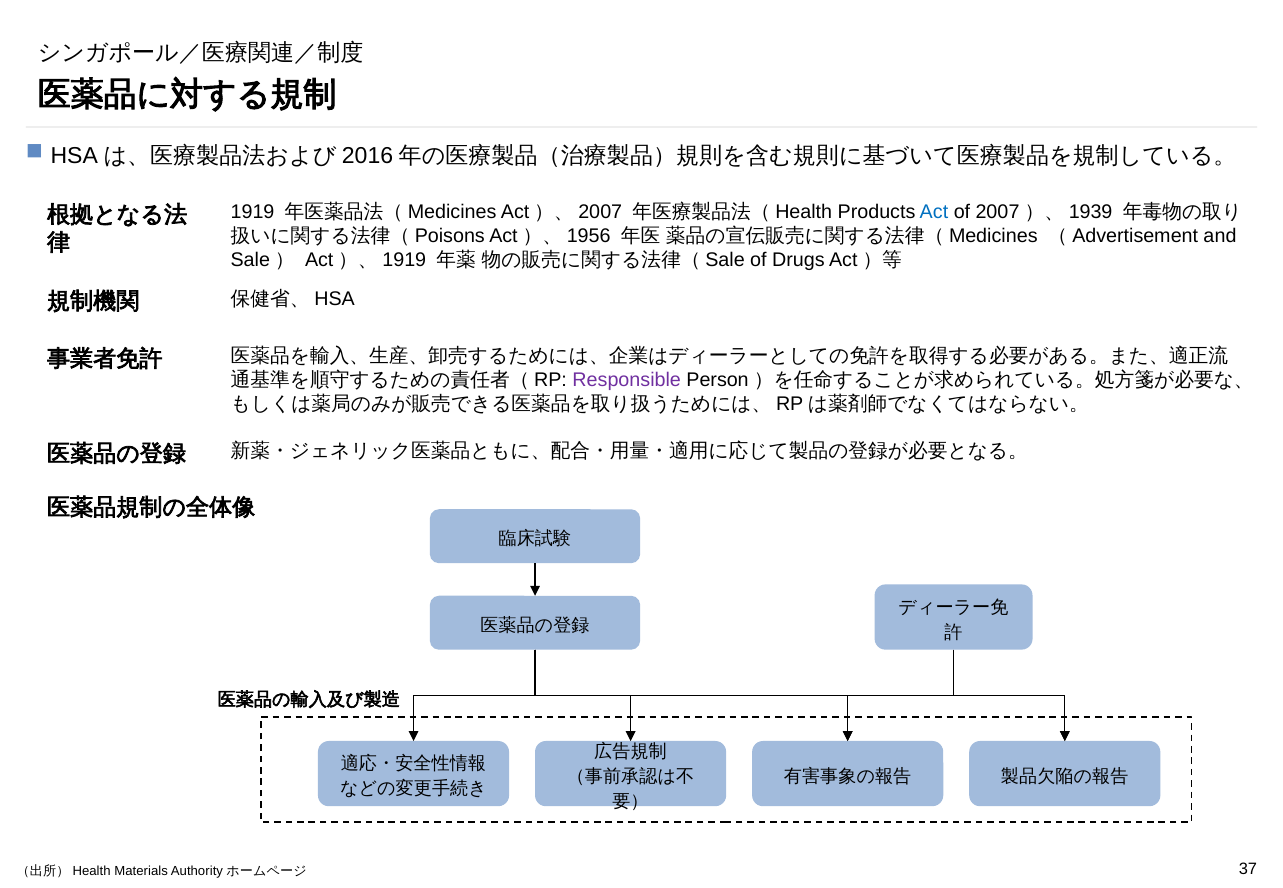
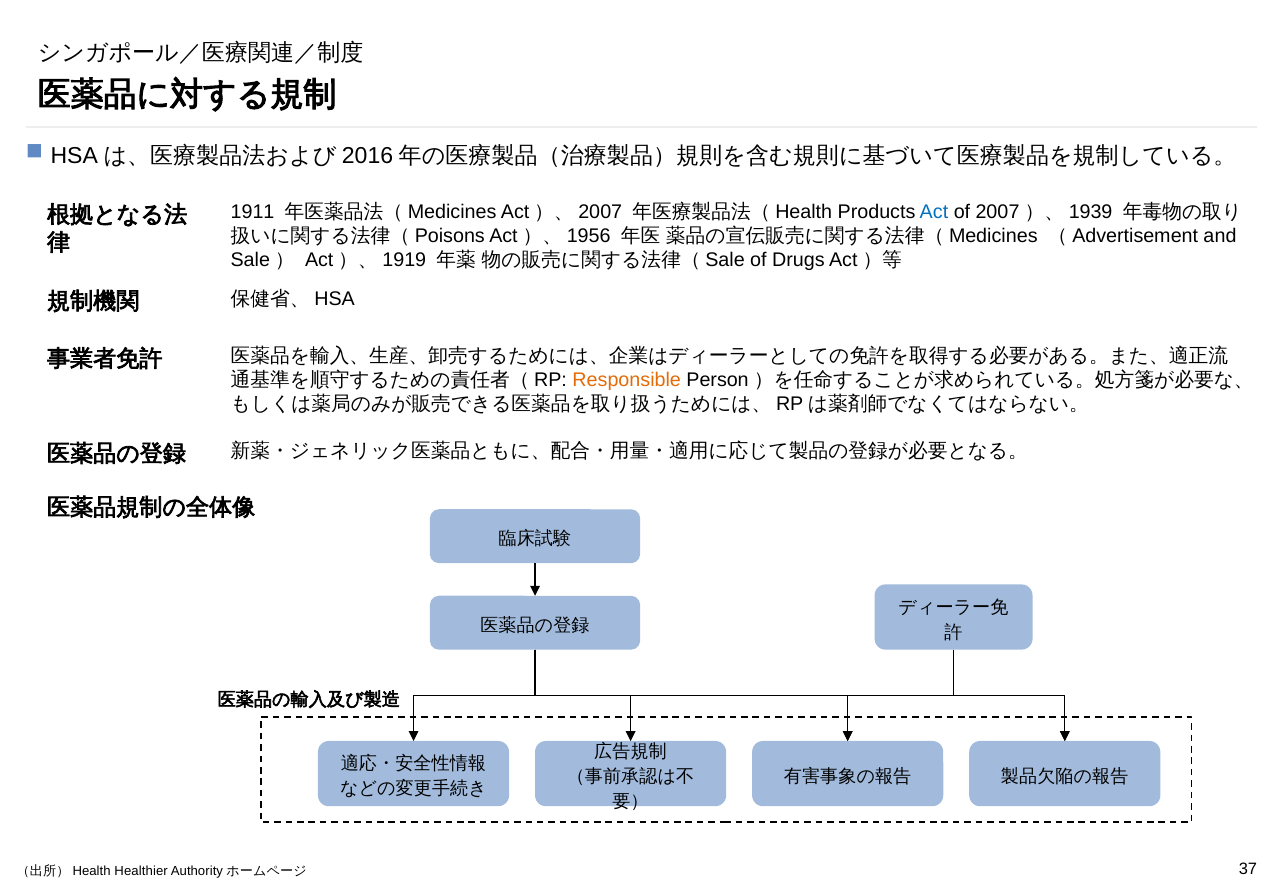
1919: 1919 -> 1911
Responsible colour: purple -> orange
Materials: Materials -> Healthier
